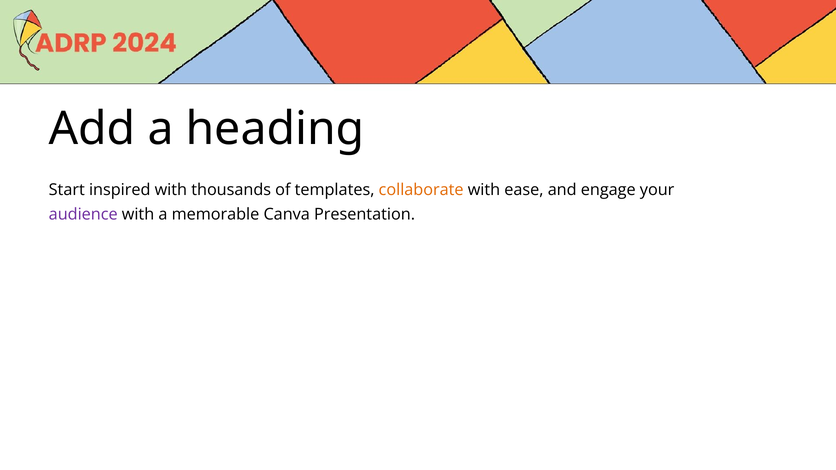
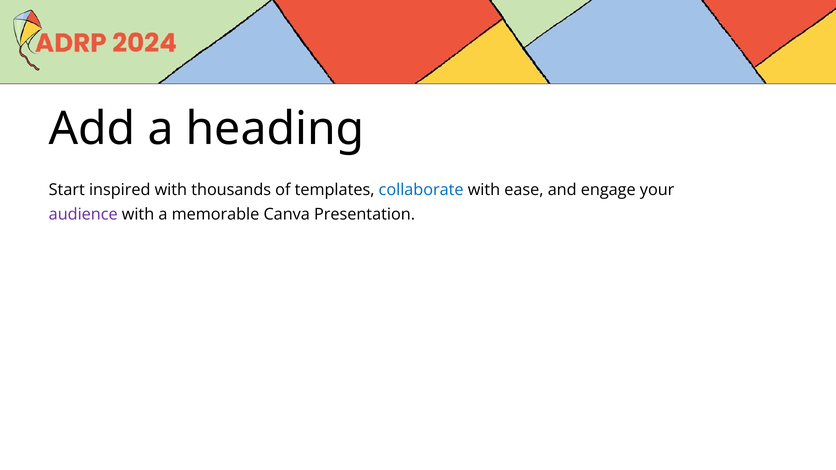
collaborate colour: orange -> blue
